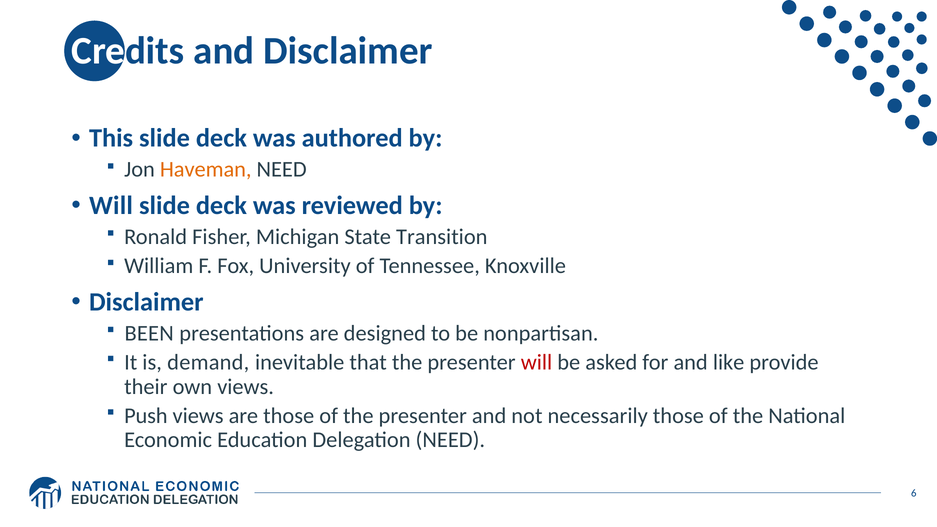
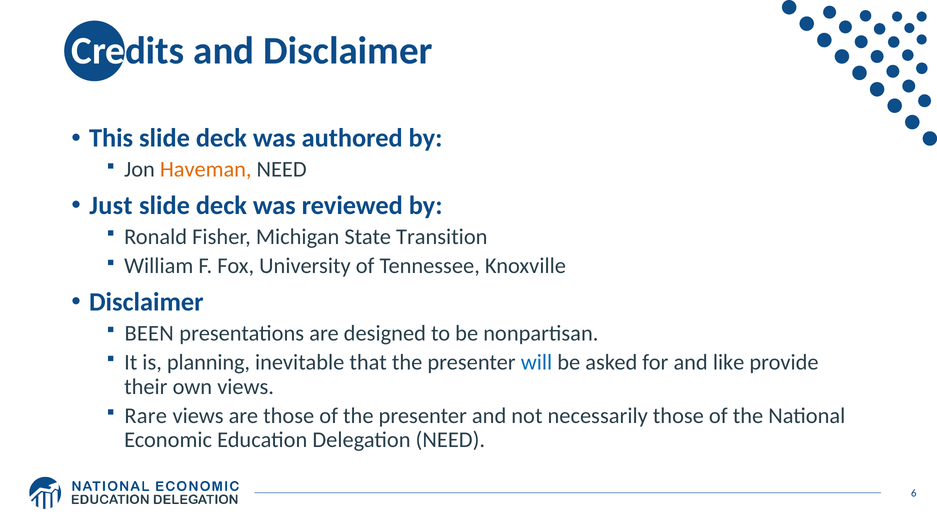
Will at (111, 206): Will -> Just
demand: demand -> planning
will at (537, 363) colour: red -> blue
Push: Push -> Rare
